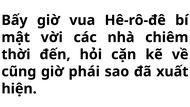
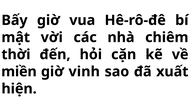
cũng: cũng -> miền
phái: phái -> vinh
